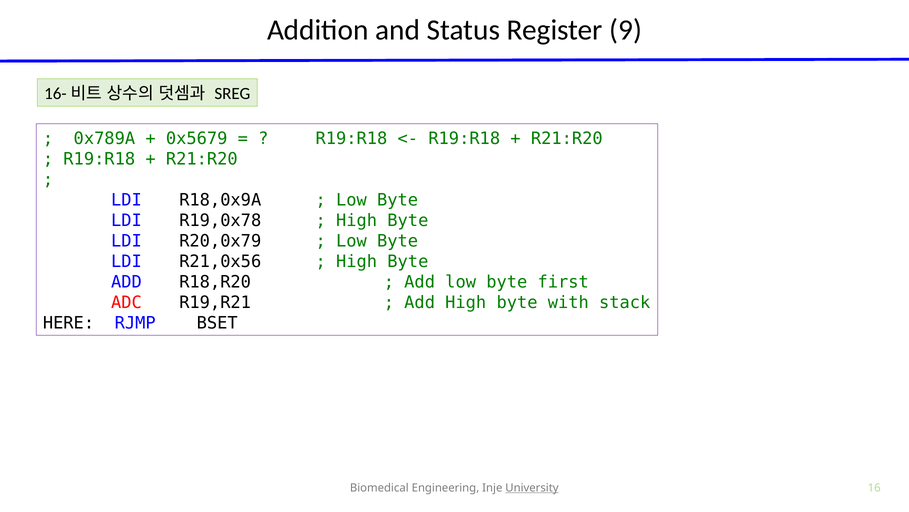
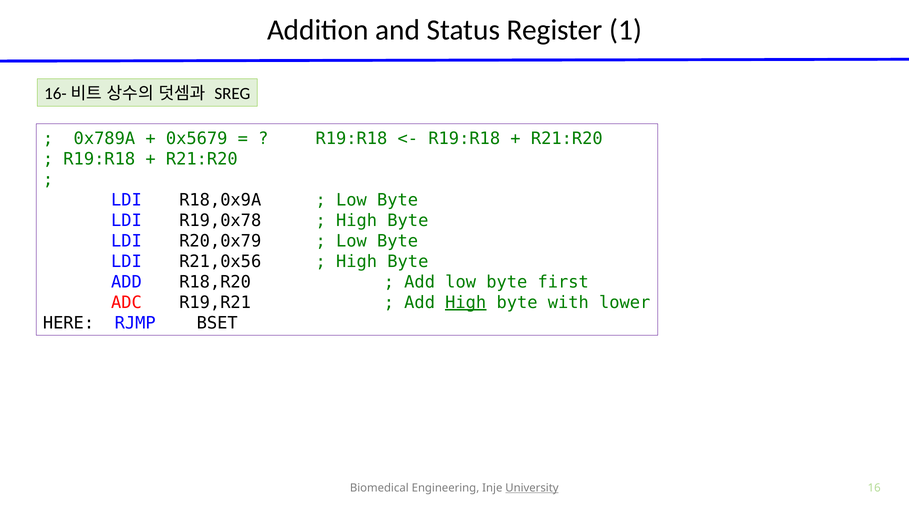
9: 9 -> 1
High at (466, 302) underline: none -> present
stack: stack -> lower
